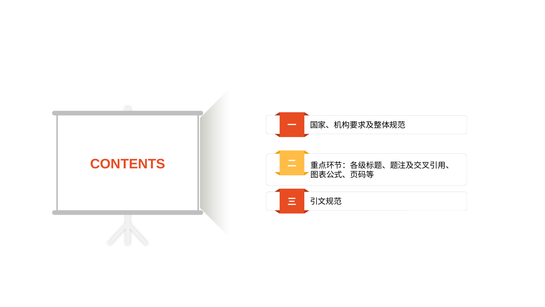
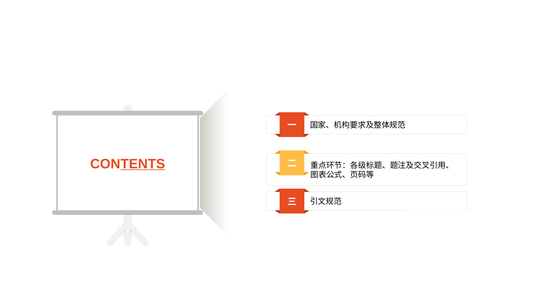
TENTS underline: none -> present
